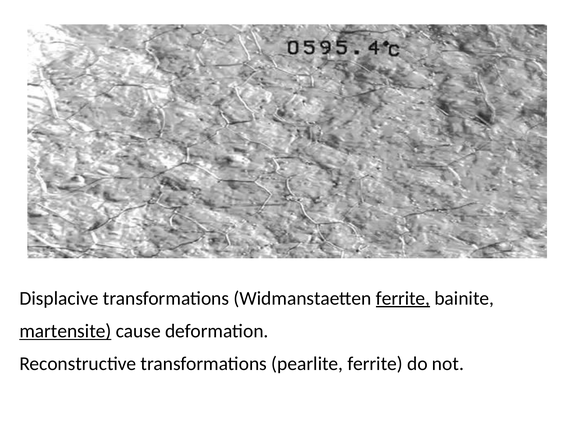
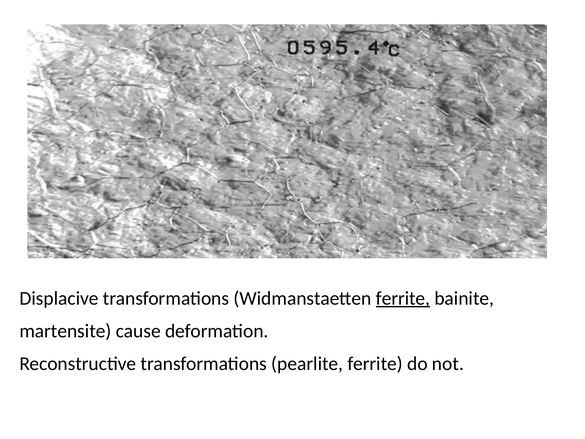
martensite underline: present -> none
